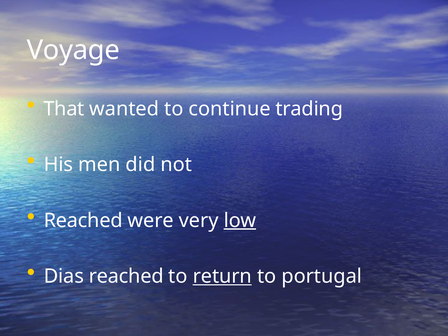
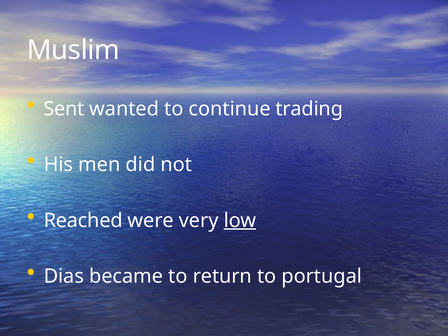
Voyage: Voyage -> Muslim
That: That -> Sent
Dias reached: reached -> became
return underline: present -> none
